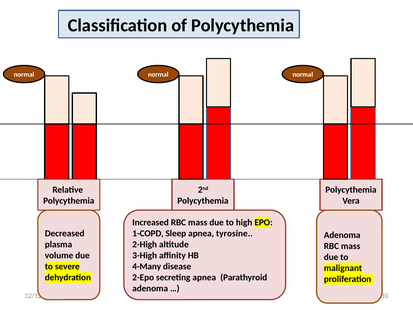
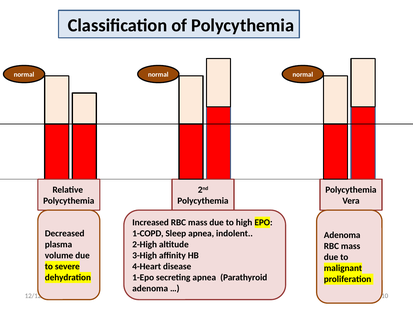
tyrosine: tyrosine -> indolent
4-Many: 4-Many -> 4-Heart
2-Epo: 2-Epo -> 1-Epo
